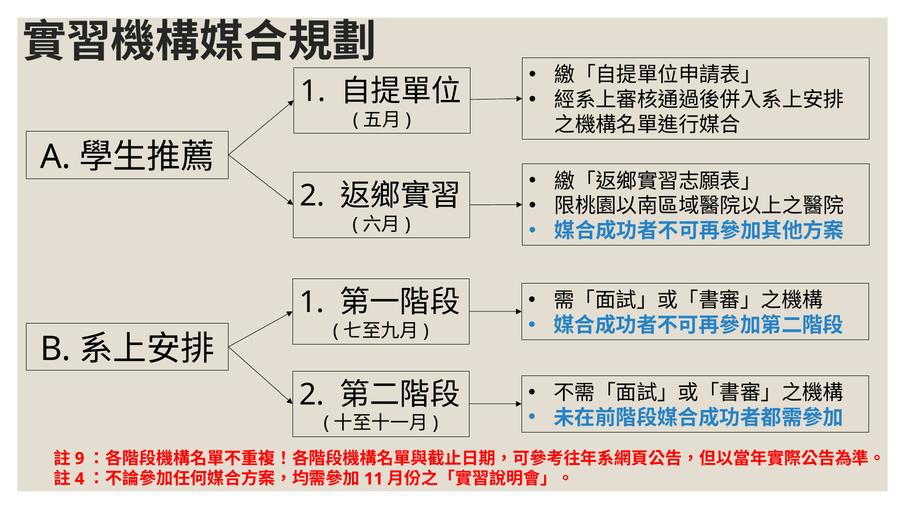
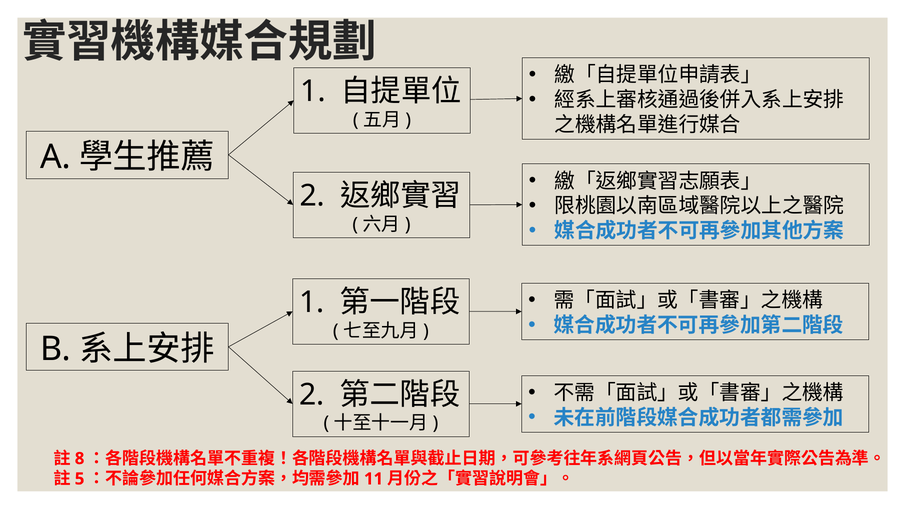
9: 9 -> 8
4: 4 -> 5
